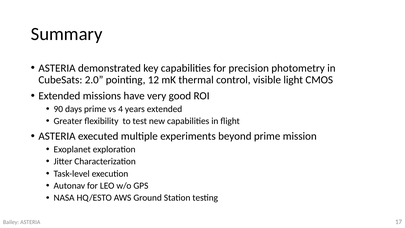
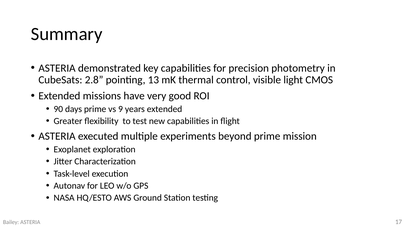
2.0: 2.0 -> 2.8
12: 12 -> 13
4: 4 -> 9
